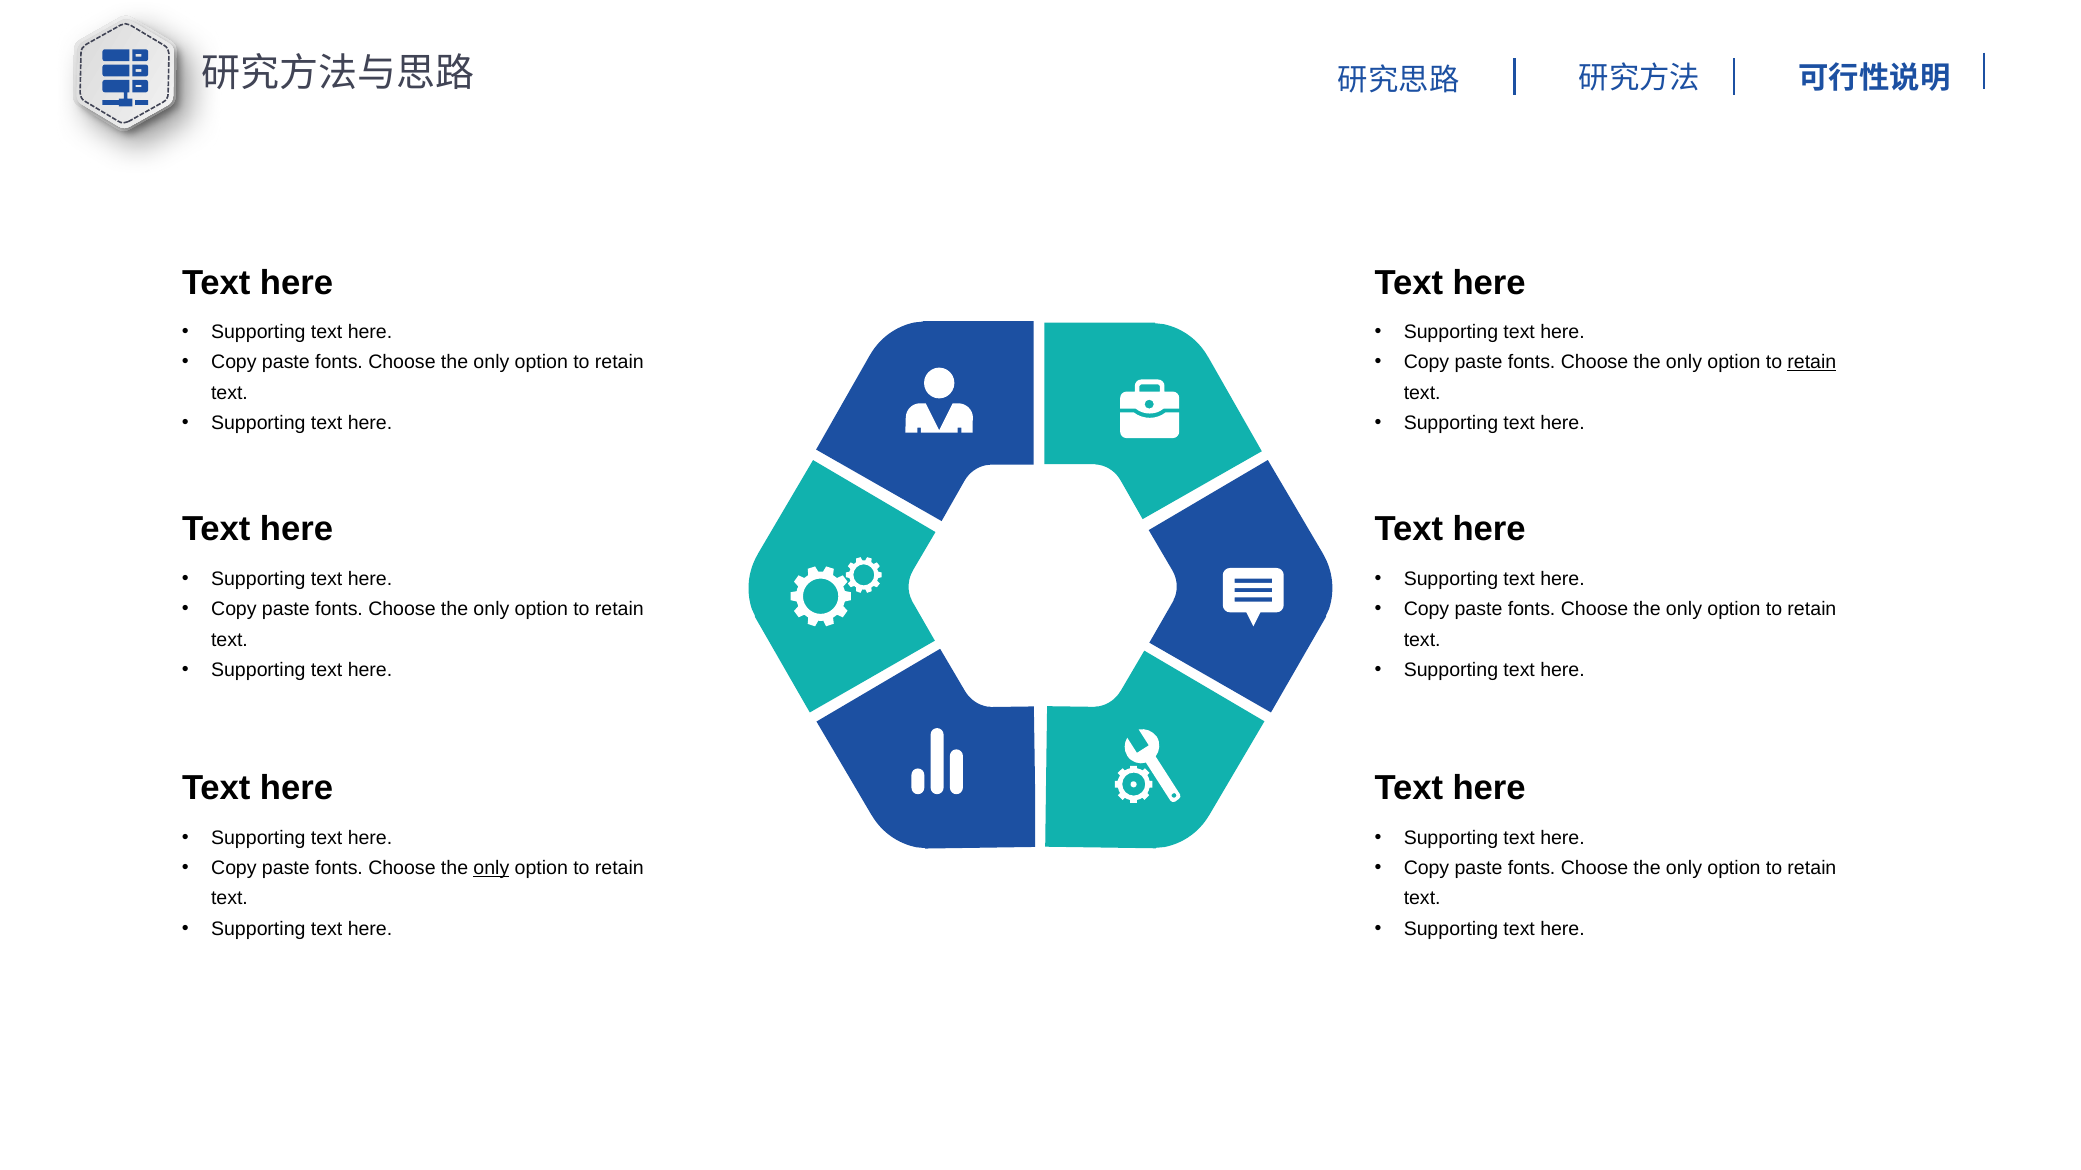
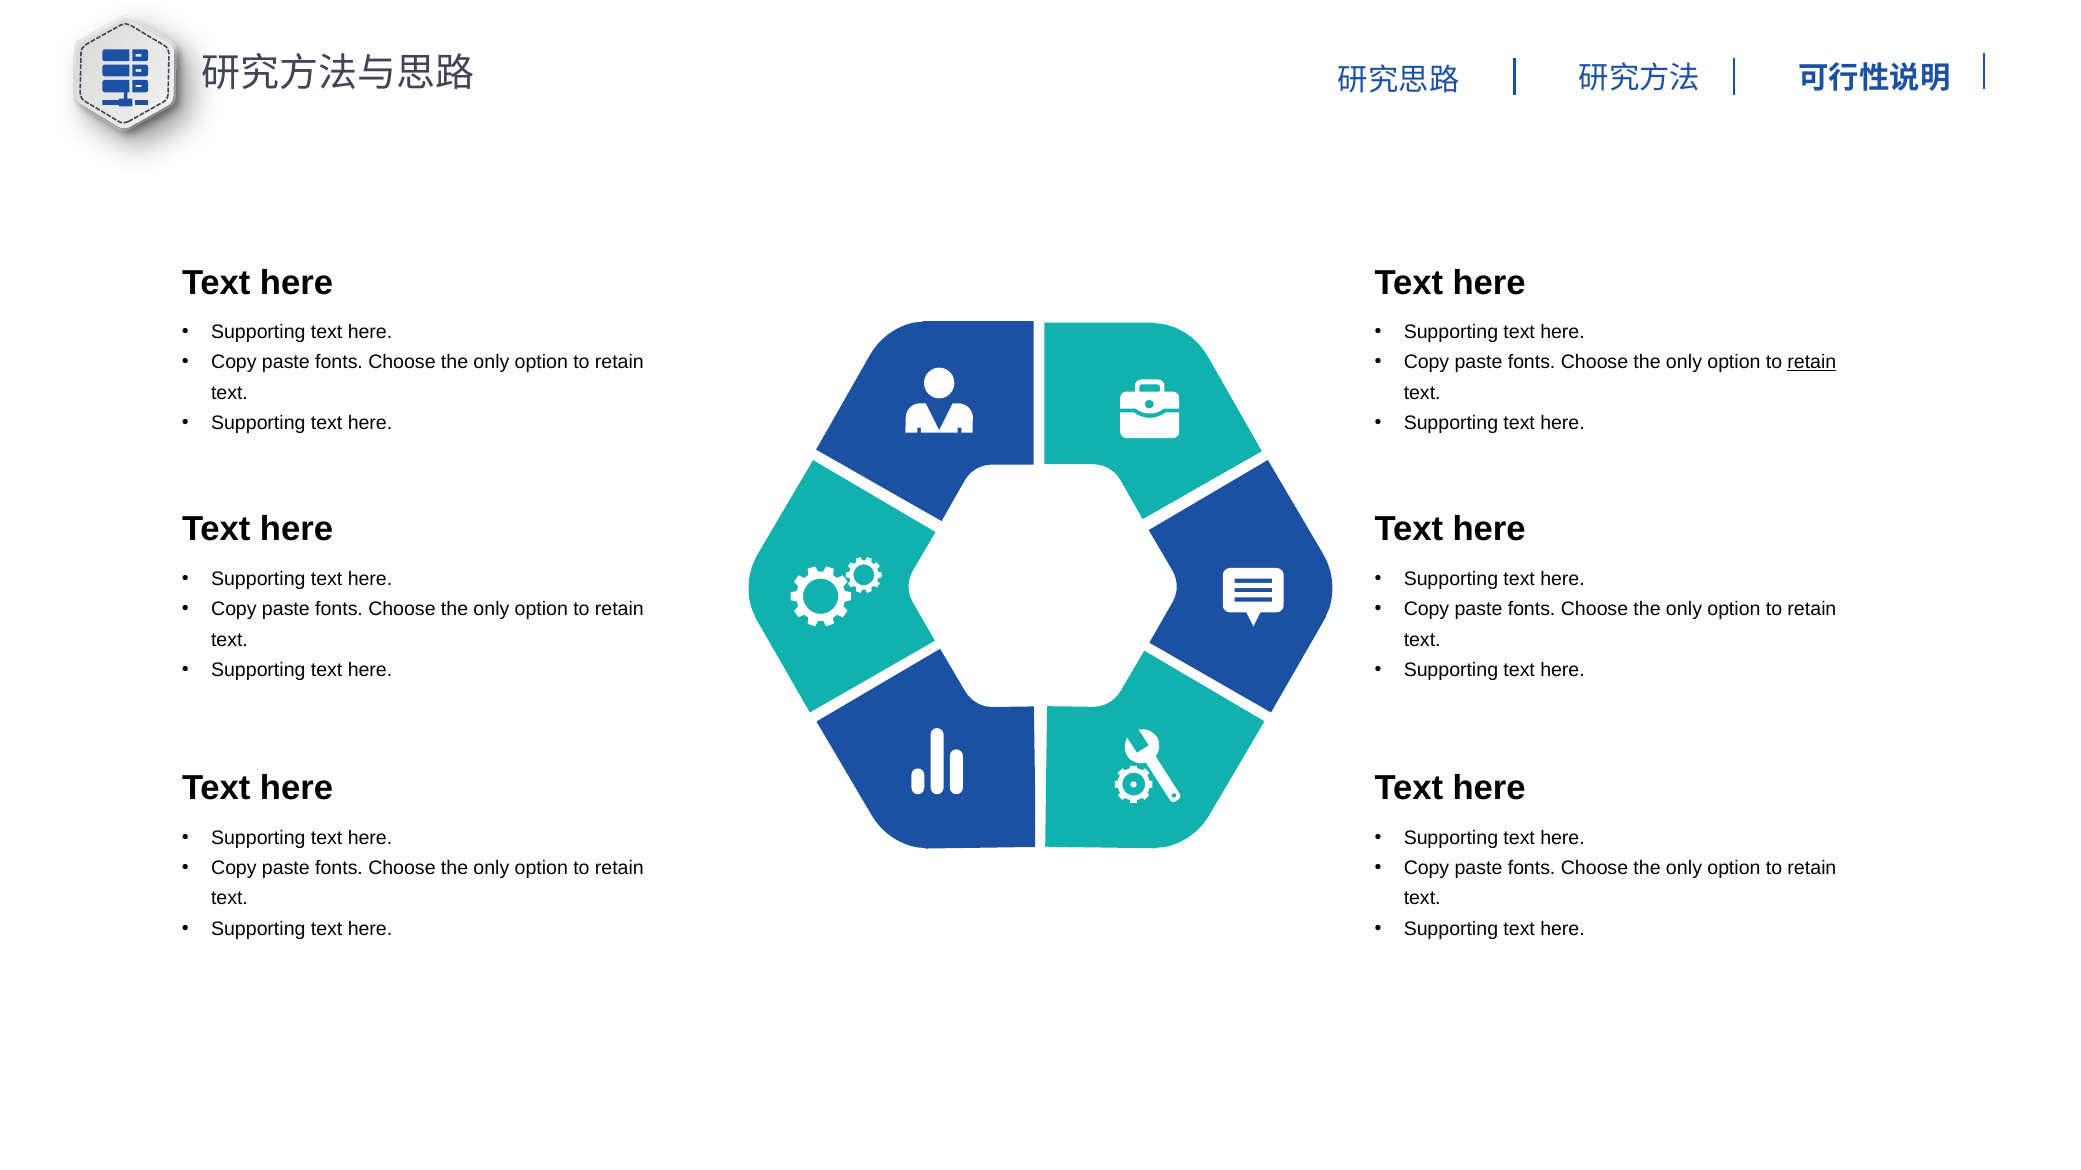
only at (491, 868) underline: present -> none
